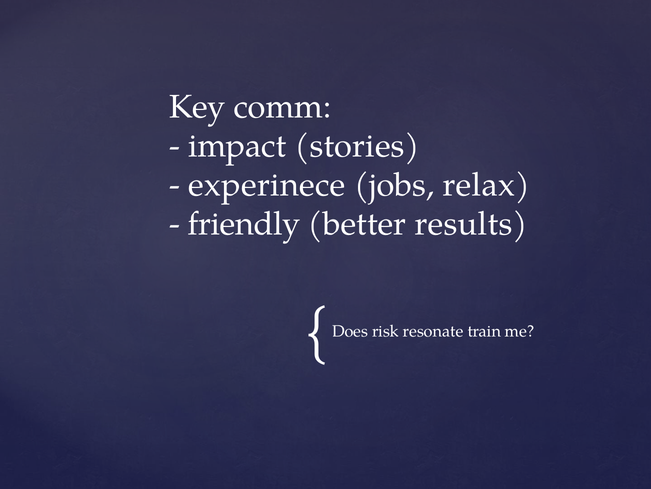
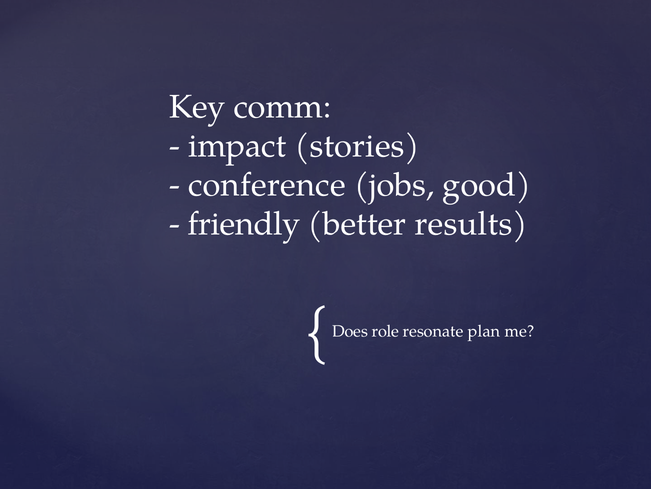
experinece: experinece -> conference
relax: relax -> good
risk: risk -> role
train: train -> plan
